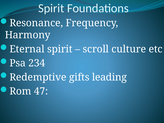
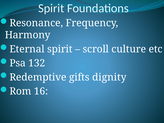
234: 234 -> 132
leading: leading -> dignity
47: 47 -> 16
